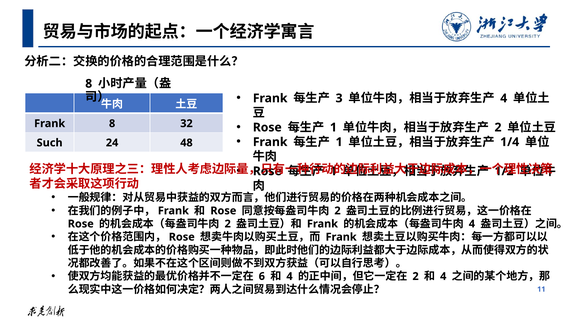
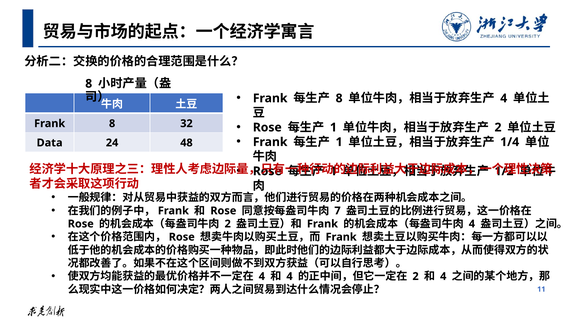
3 at (339, 98): 3 -> 8
Such: Such -> Data
2 at (337, 211): 2 -> 7
6 at (262, 276): 6 -> 4
